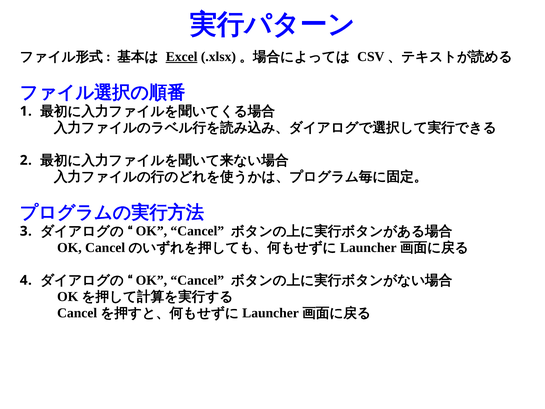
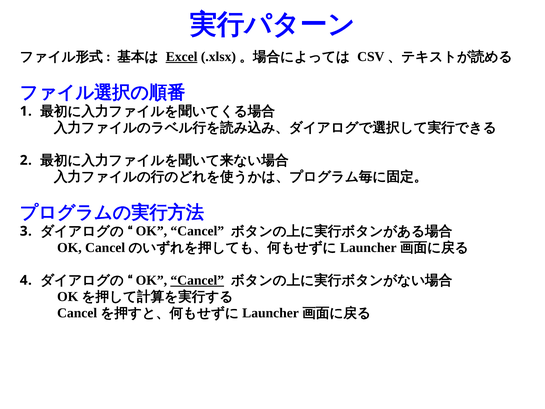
Cancel at (197, 280) underline: none -> present
